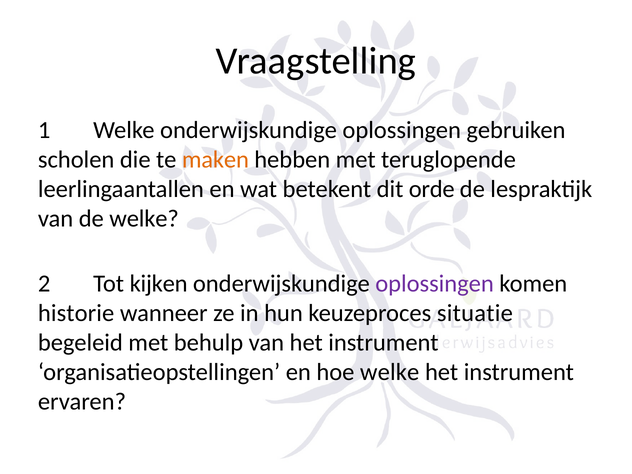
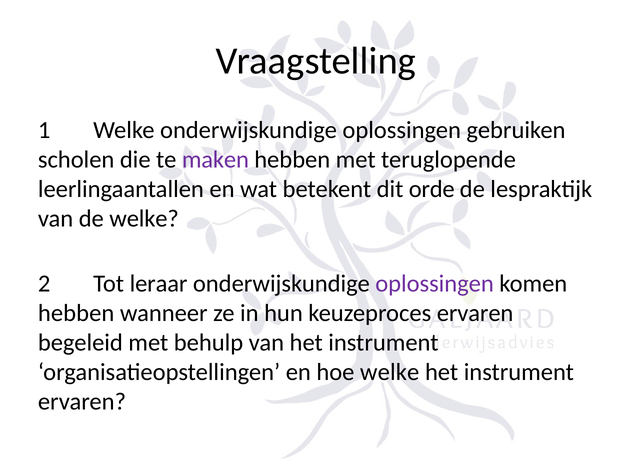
maken colour: orange -> purple
kijken: kijken -> leraar
historie at (76, 313): historie -> hebben
keuzeproces situatie: situatie -> ervaren
